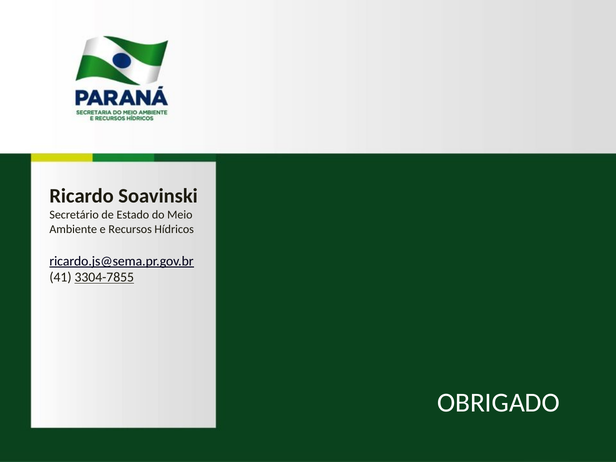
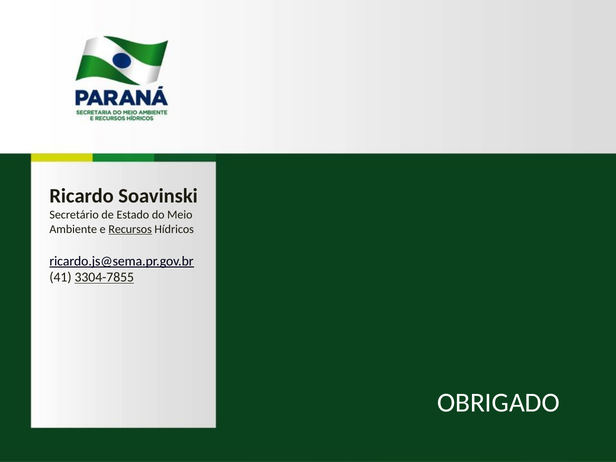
Recursos underline: none -> present
